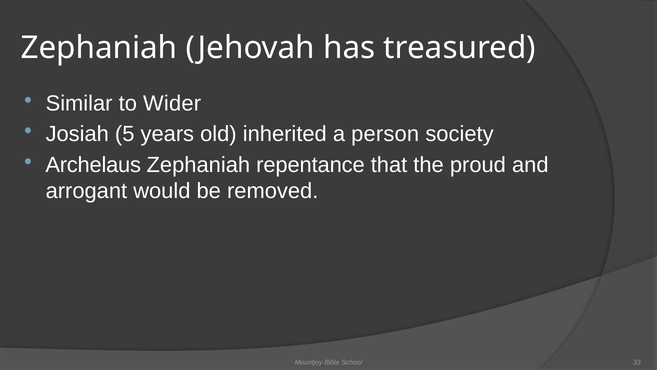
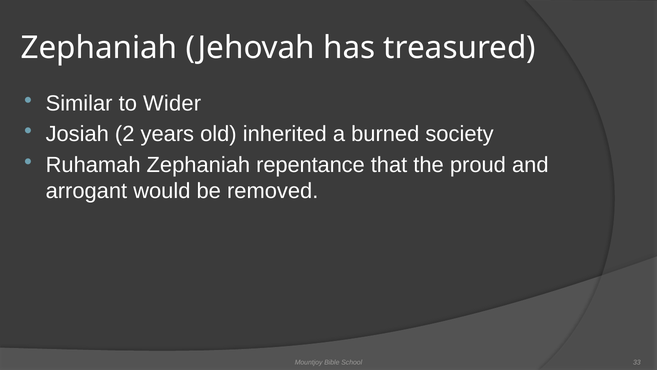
5: 5 -> 2
person: person -> burned
Archelaus: Archelaus -> Ruhamah
